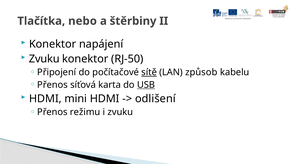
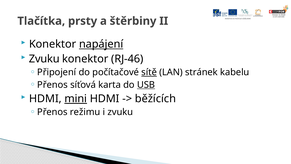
nebo: nebo -> prsty
napájení underline: none -> present
RJ-50: RJ-50 -> RJ-46
způsob: způsob -> stránek
mini underline: none -> present
odlišení: odlišení -> běžících
